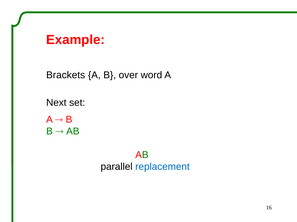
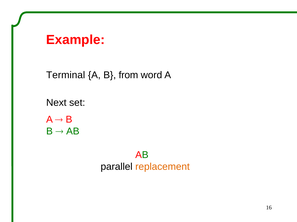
Brackets: Brackets -> Terminal
over: over -> from
replacement colour: blue -> orange
